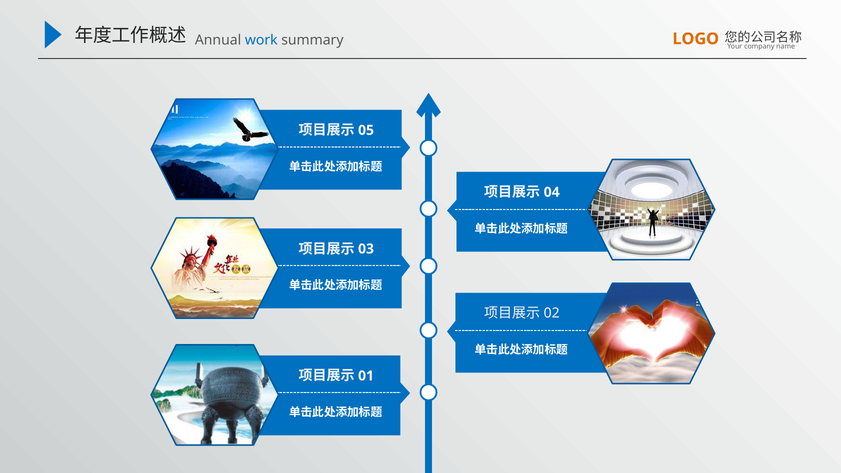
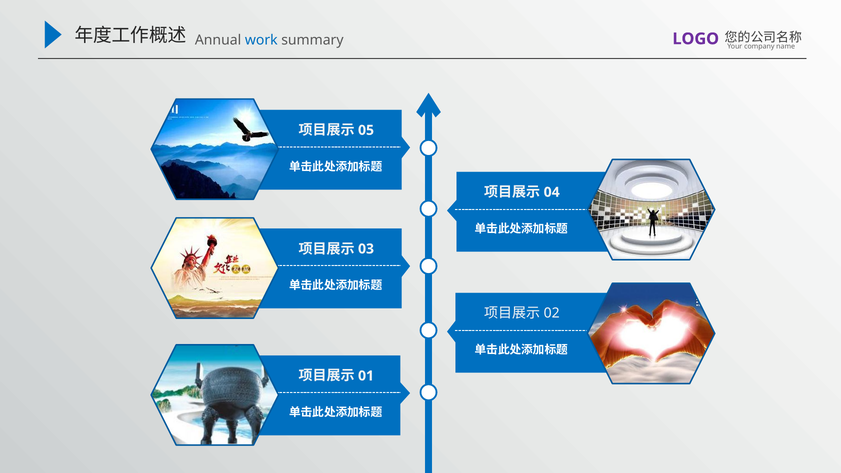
LOGO colour: orange -> purple
